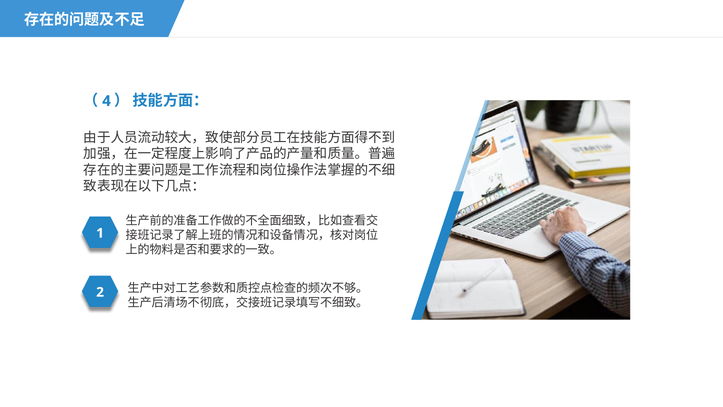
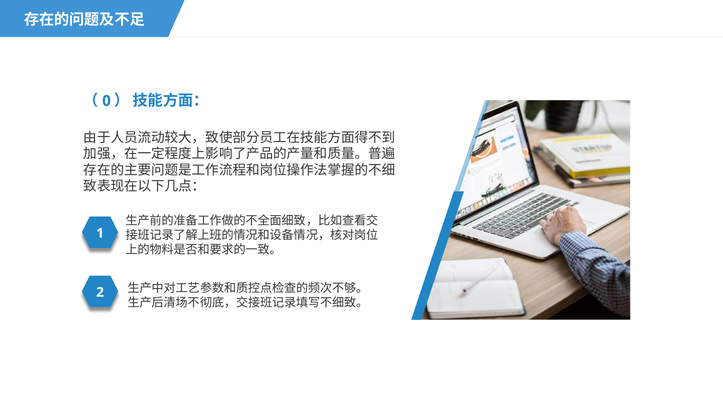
4: 4 -> 0
